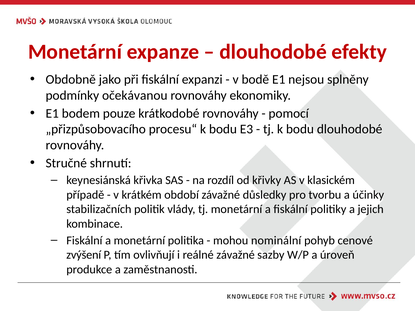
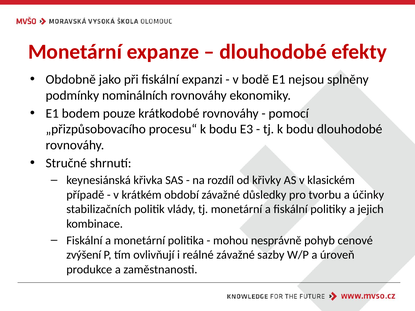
očekávanou: očekávanou -> nominálních
nominální: nominální -> nesprávně
